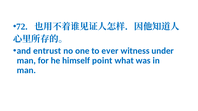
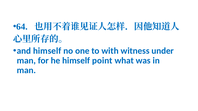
72: 72 -> 64
and entrust: entrust -> himself
ever: ever -> with
